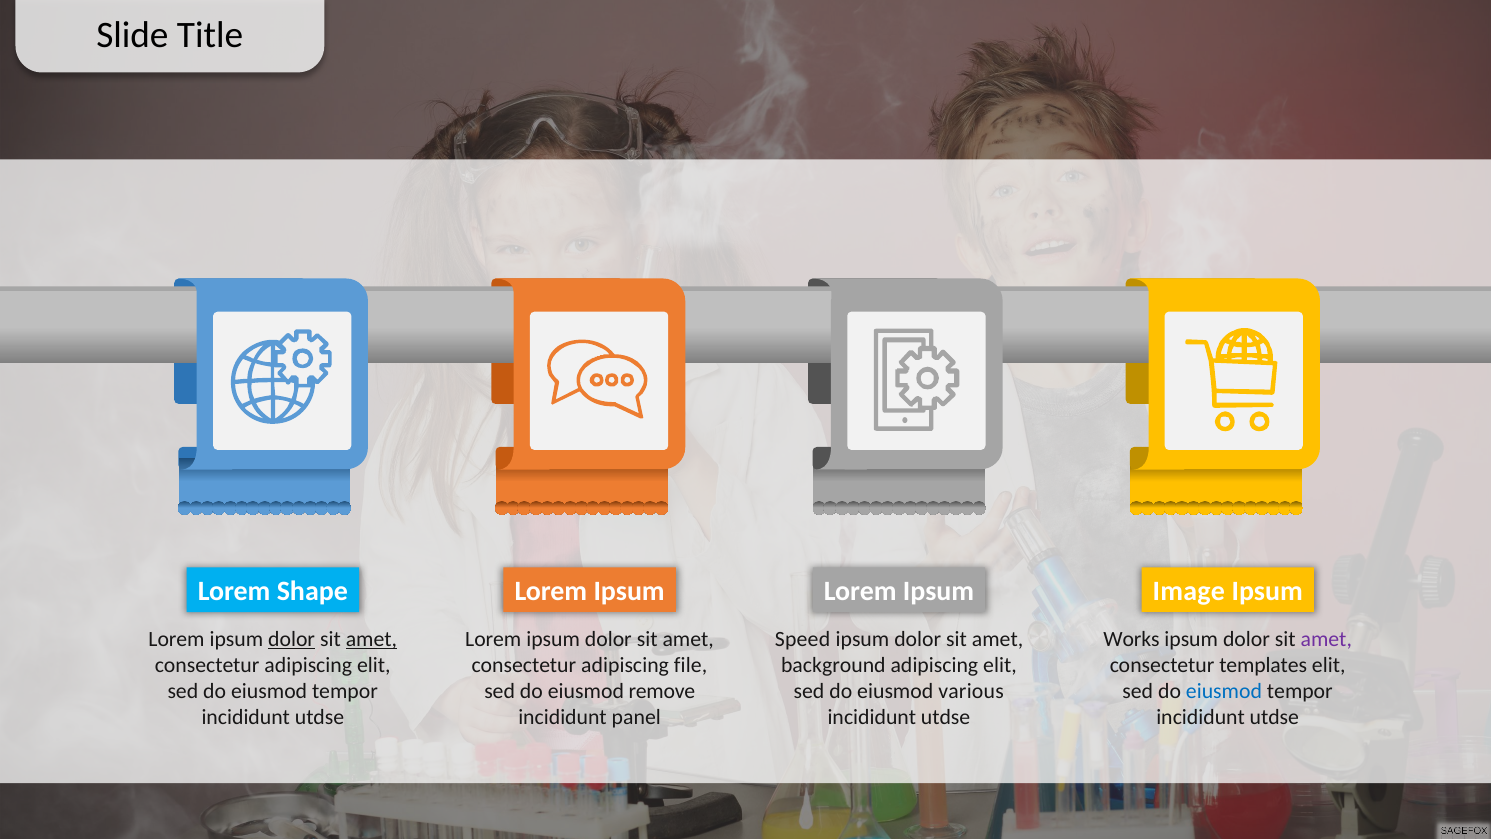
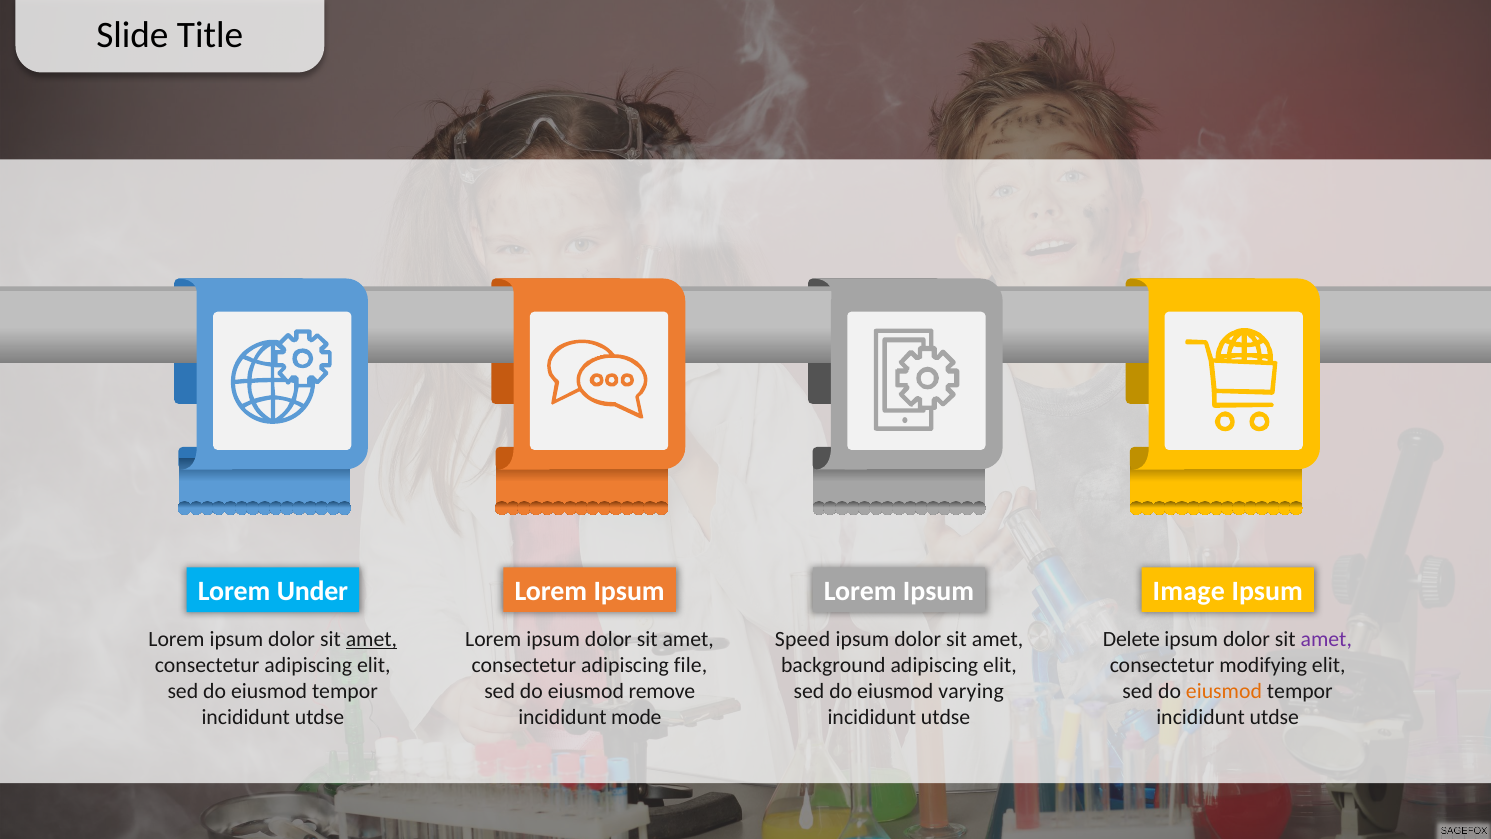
Shape: Shape -> Under
dolor at (292, 639) underline: present -> none
Works: Works -> Delete
templates: templates -> modifying
various: various -> varying
eiusmod at (1224, 691) colour: blue -> orange
panel: panel -> mode
